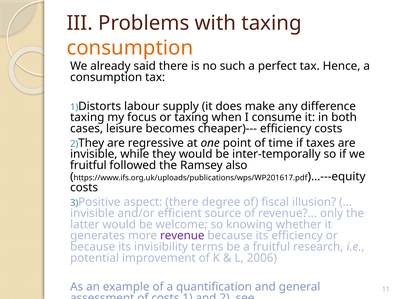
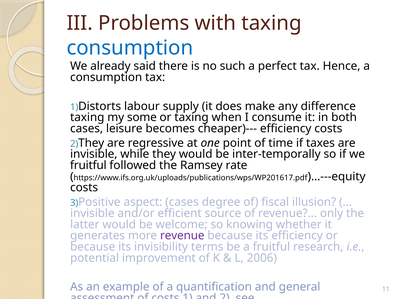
consumption at (130, 48) colour: orange -> blue
focus: focus -> some
also: also -> rate
aspect there: there -> cases
